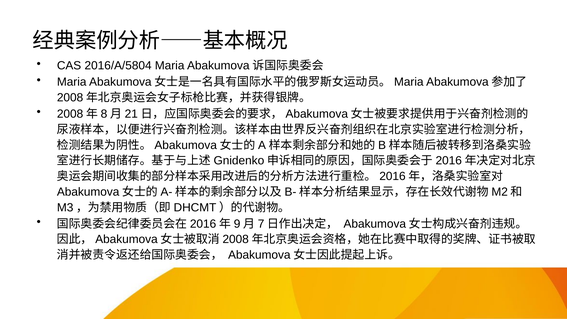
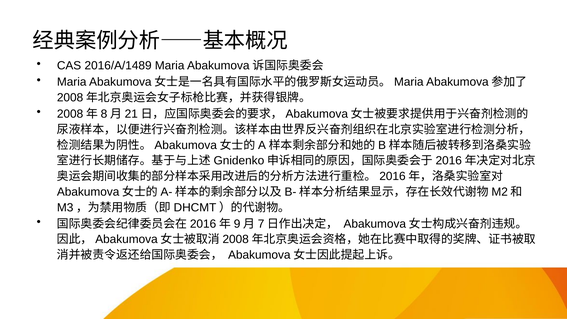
2016/A/5804: 2016/A/5804 -> 2016/A/1489
